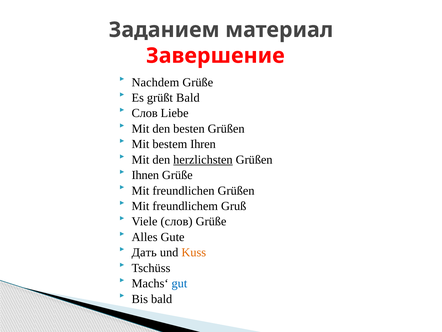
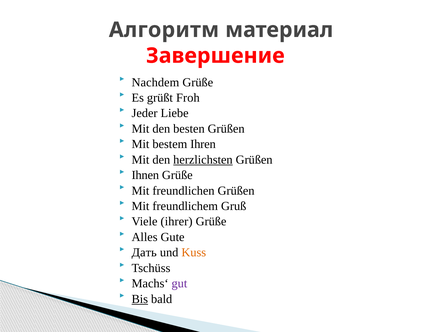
Заданием: Заданием -> Алгоритм
grüßt Bald: Bald -> Froh
Слов at (145, 113): Слов -> Jeder
Viele слов: слов -> ihrer
gut colour: blue -> purple
Bis underline: none -> present
